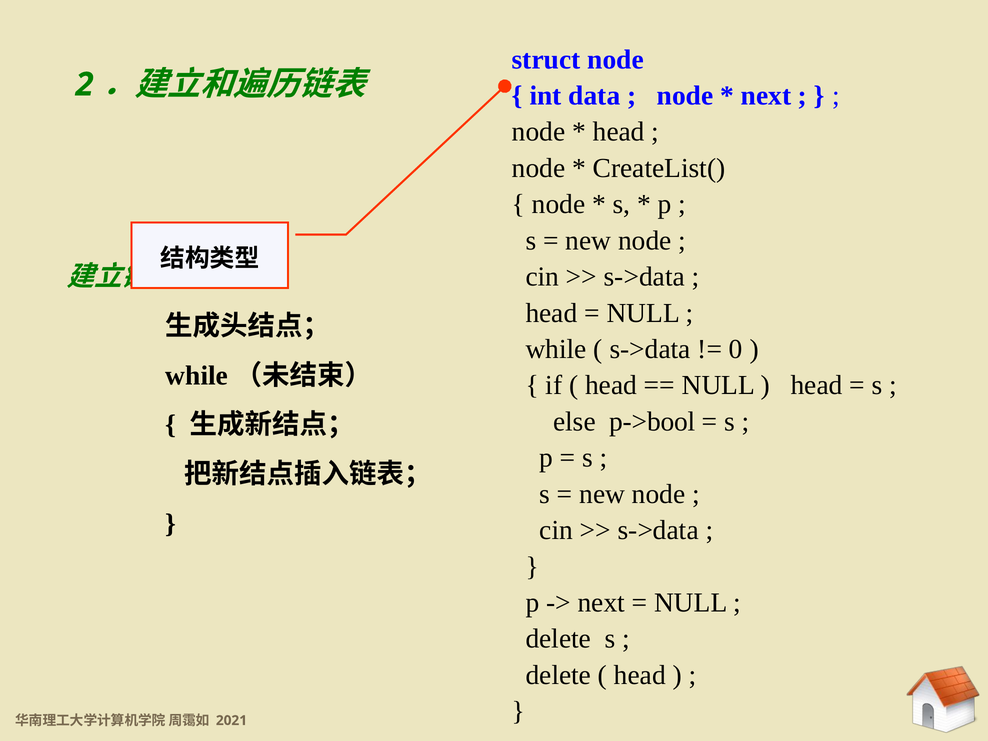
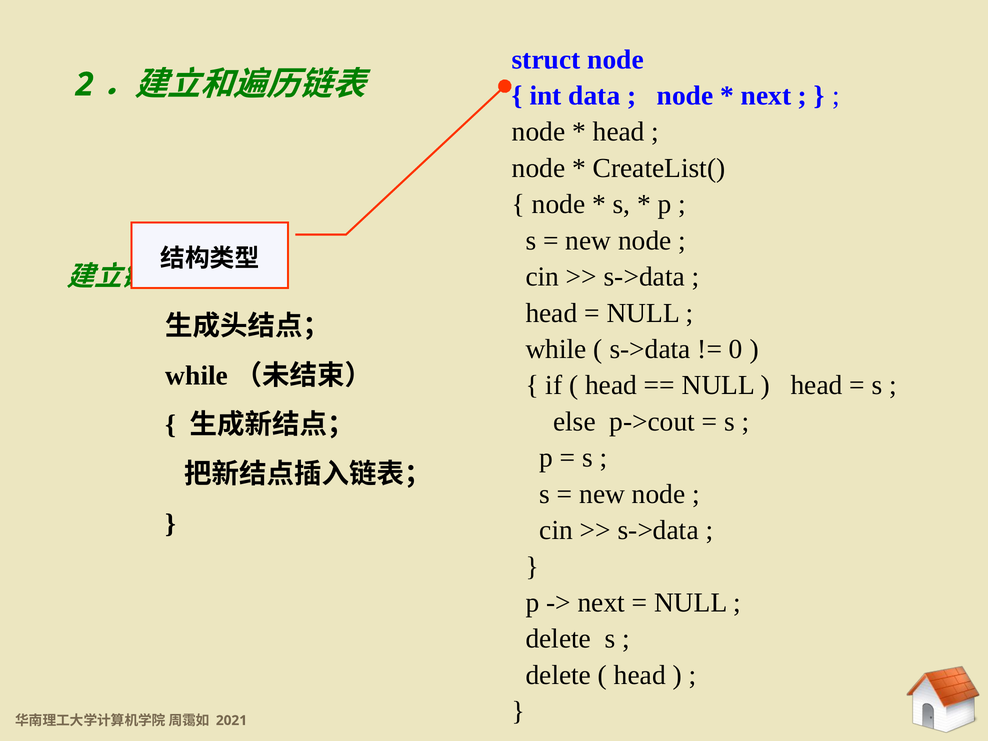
p->bool: p->bool -> p->cout
